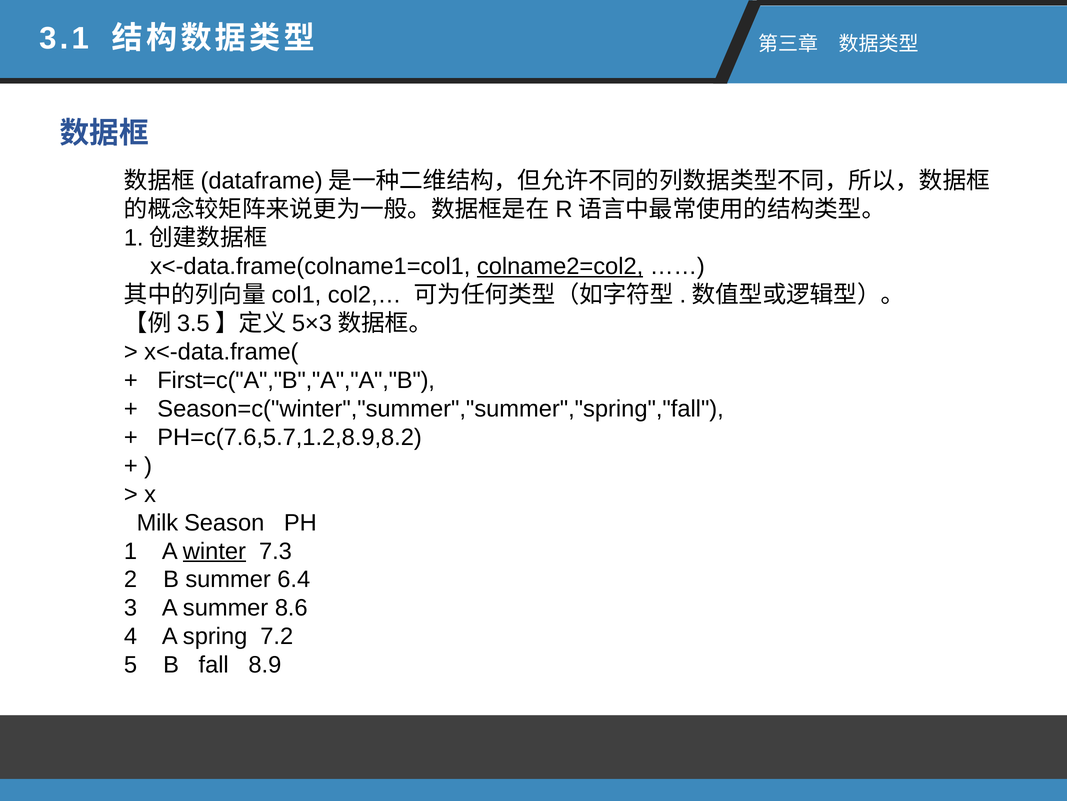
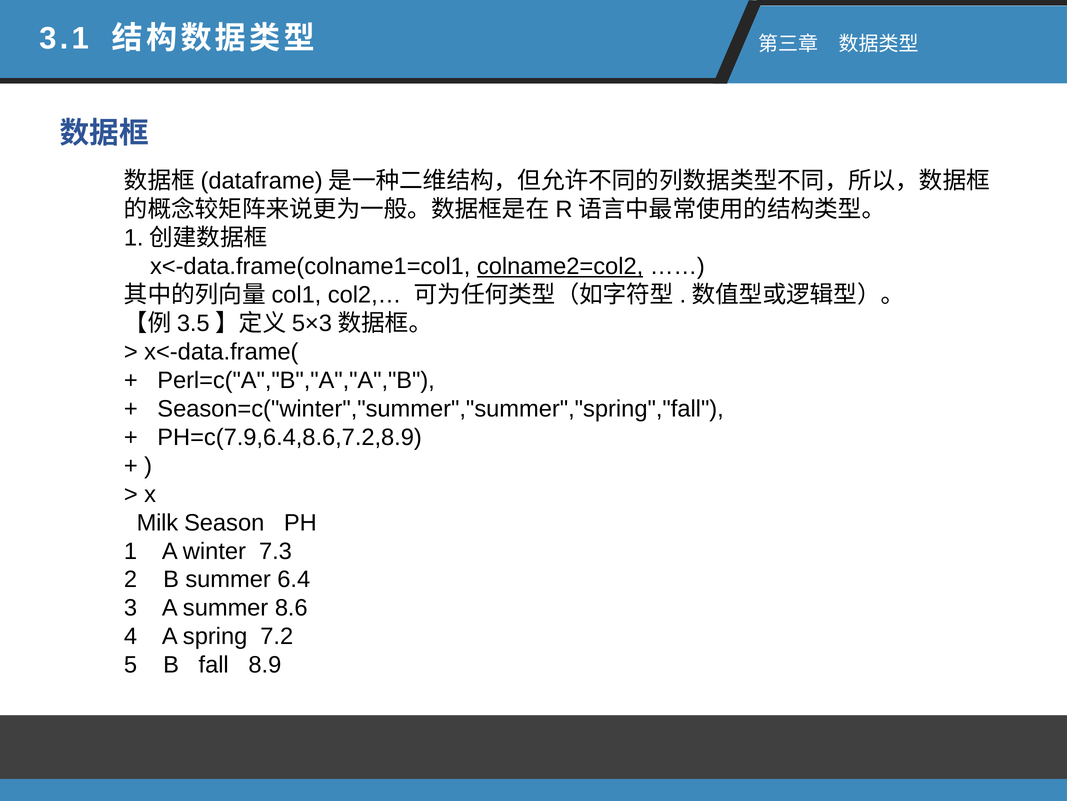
First=c("A","B","A","A","B: First=c("A","B","A","A","B -> Perl=c("A","B","A","A","B
PH=c(7.6,5.7,1.2,8.9,8.2: PH=c(7.6,5.7,1.2,8.9,8.2 -> PH=c(7.9,6.4,8.6,7.2,8.9
winter underline: present -> none
